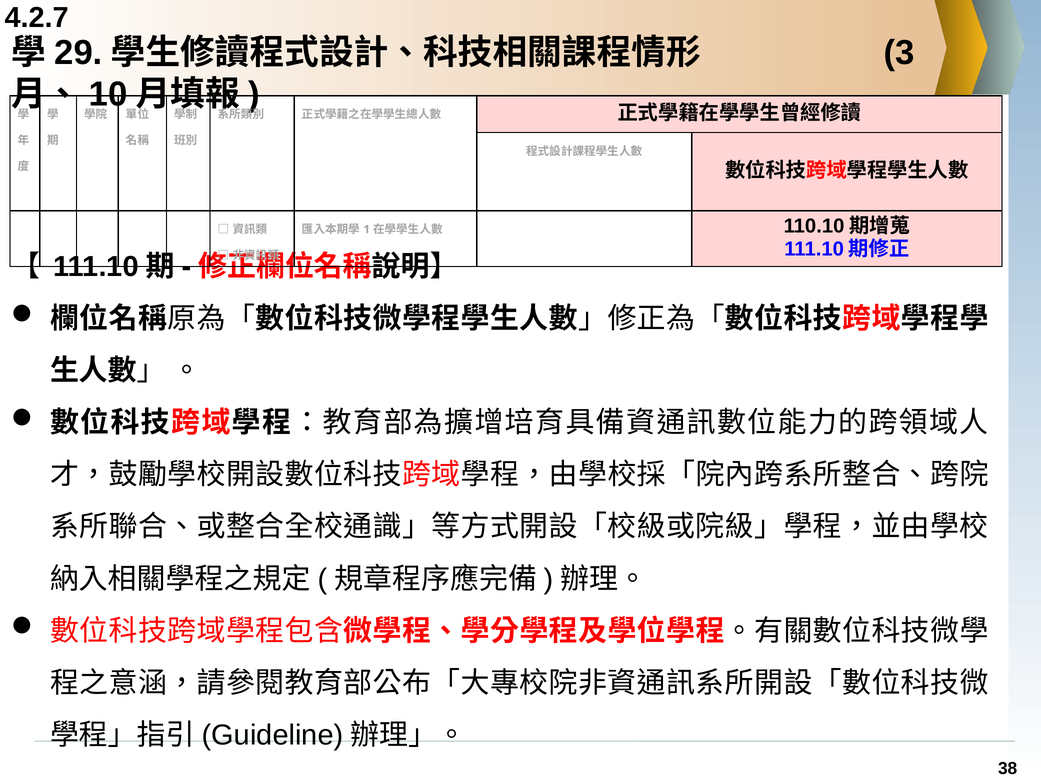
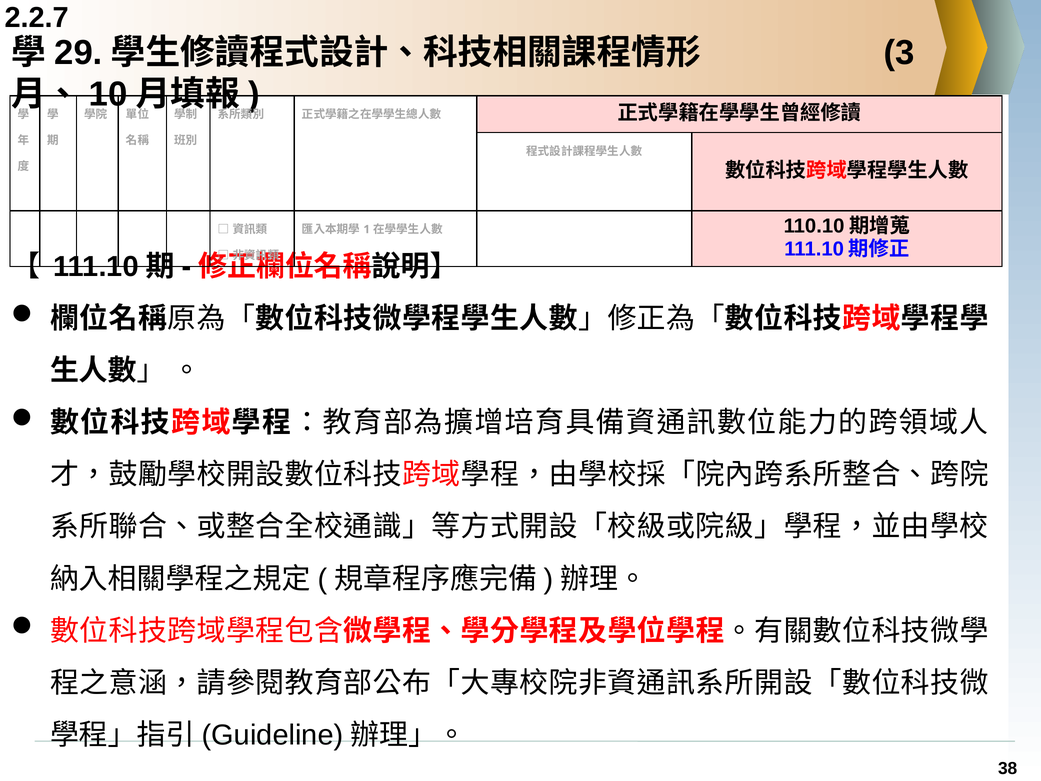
4.2.7: 4.2.7 -> 2.2.7
